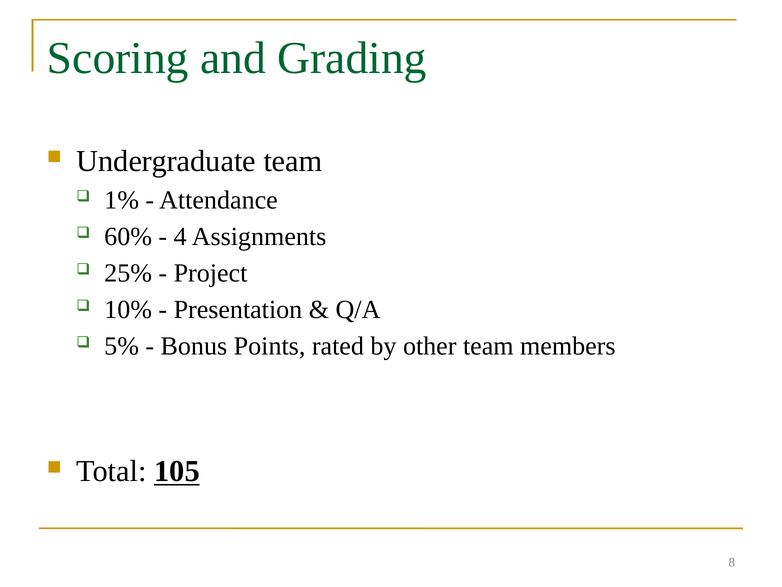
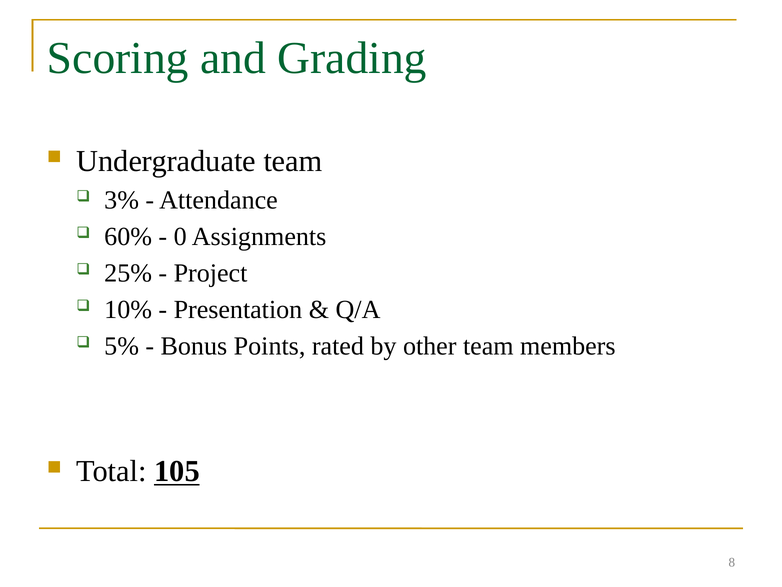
1%: 1% -> 3%
4: 4 -> 0
